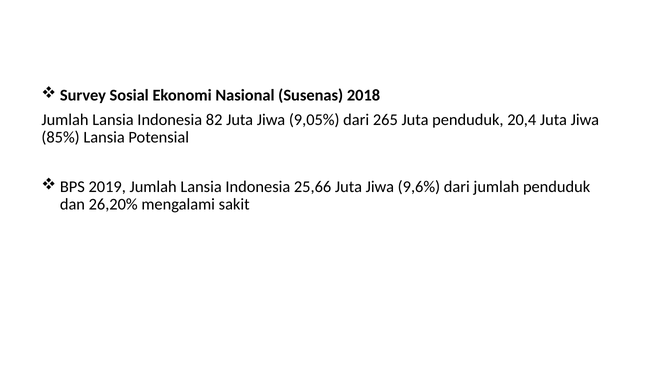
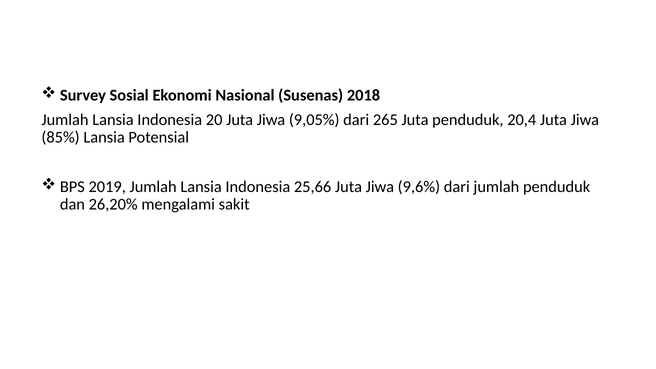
82: 82 -> 20
